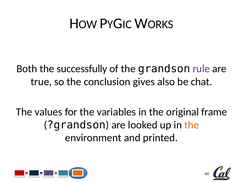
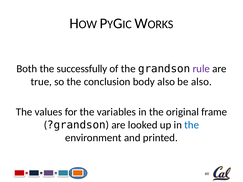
gives: gives -> body
be chat: chat -> also
the at (192, 125) colour: orange -> blue
